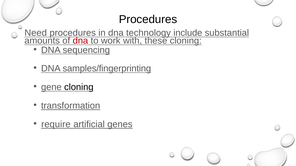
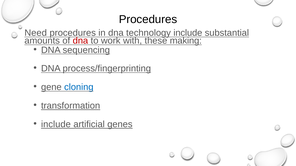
these cloning: cloning -> making
samples/fingerprinting: samples/fingerprinting -> process/fingerprinting
cloning at (79, 87) colour: black -> blue
require at (56, 125): require -> include
